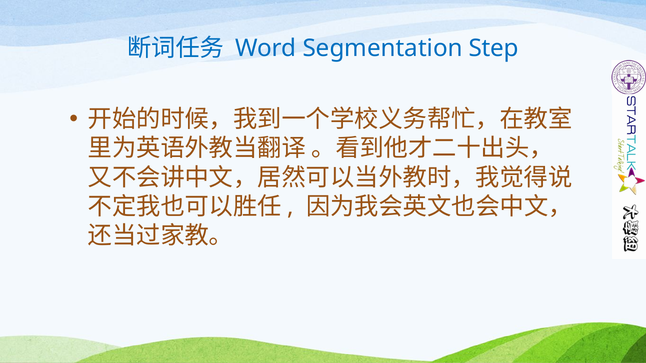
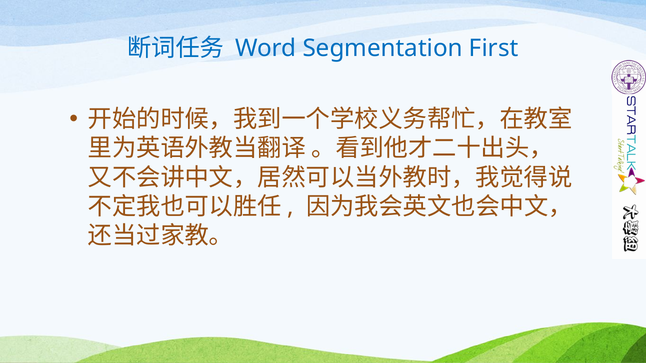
Step: Step -> First
